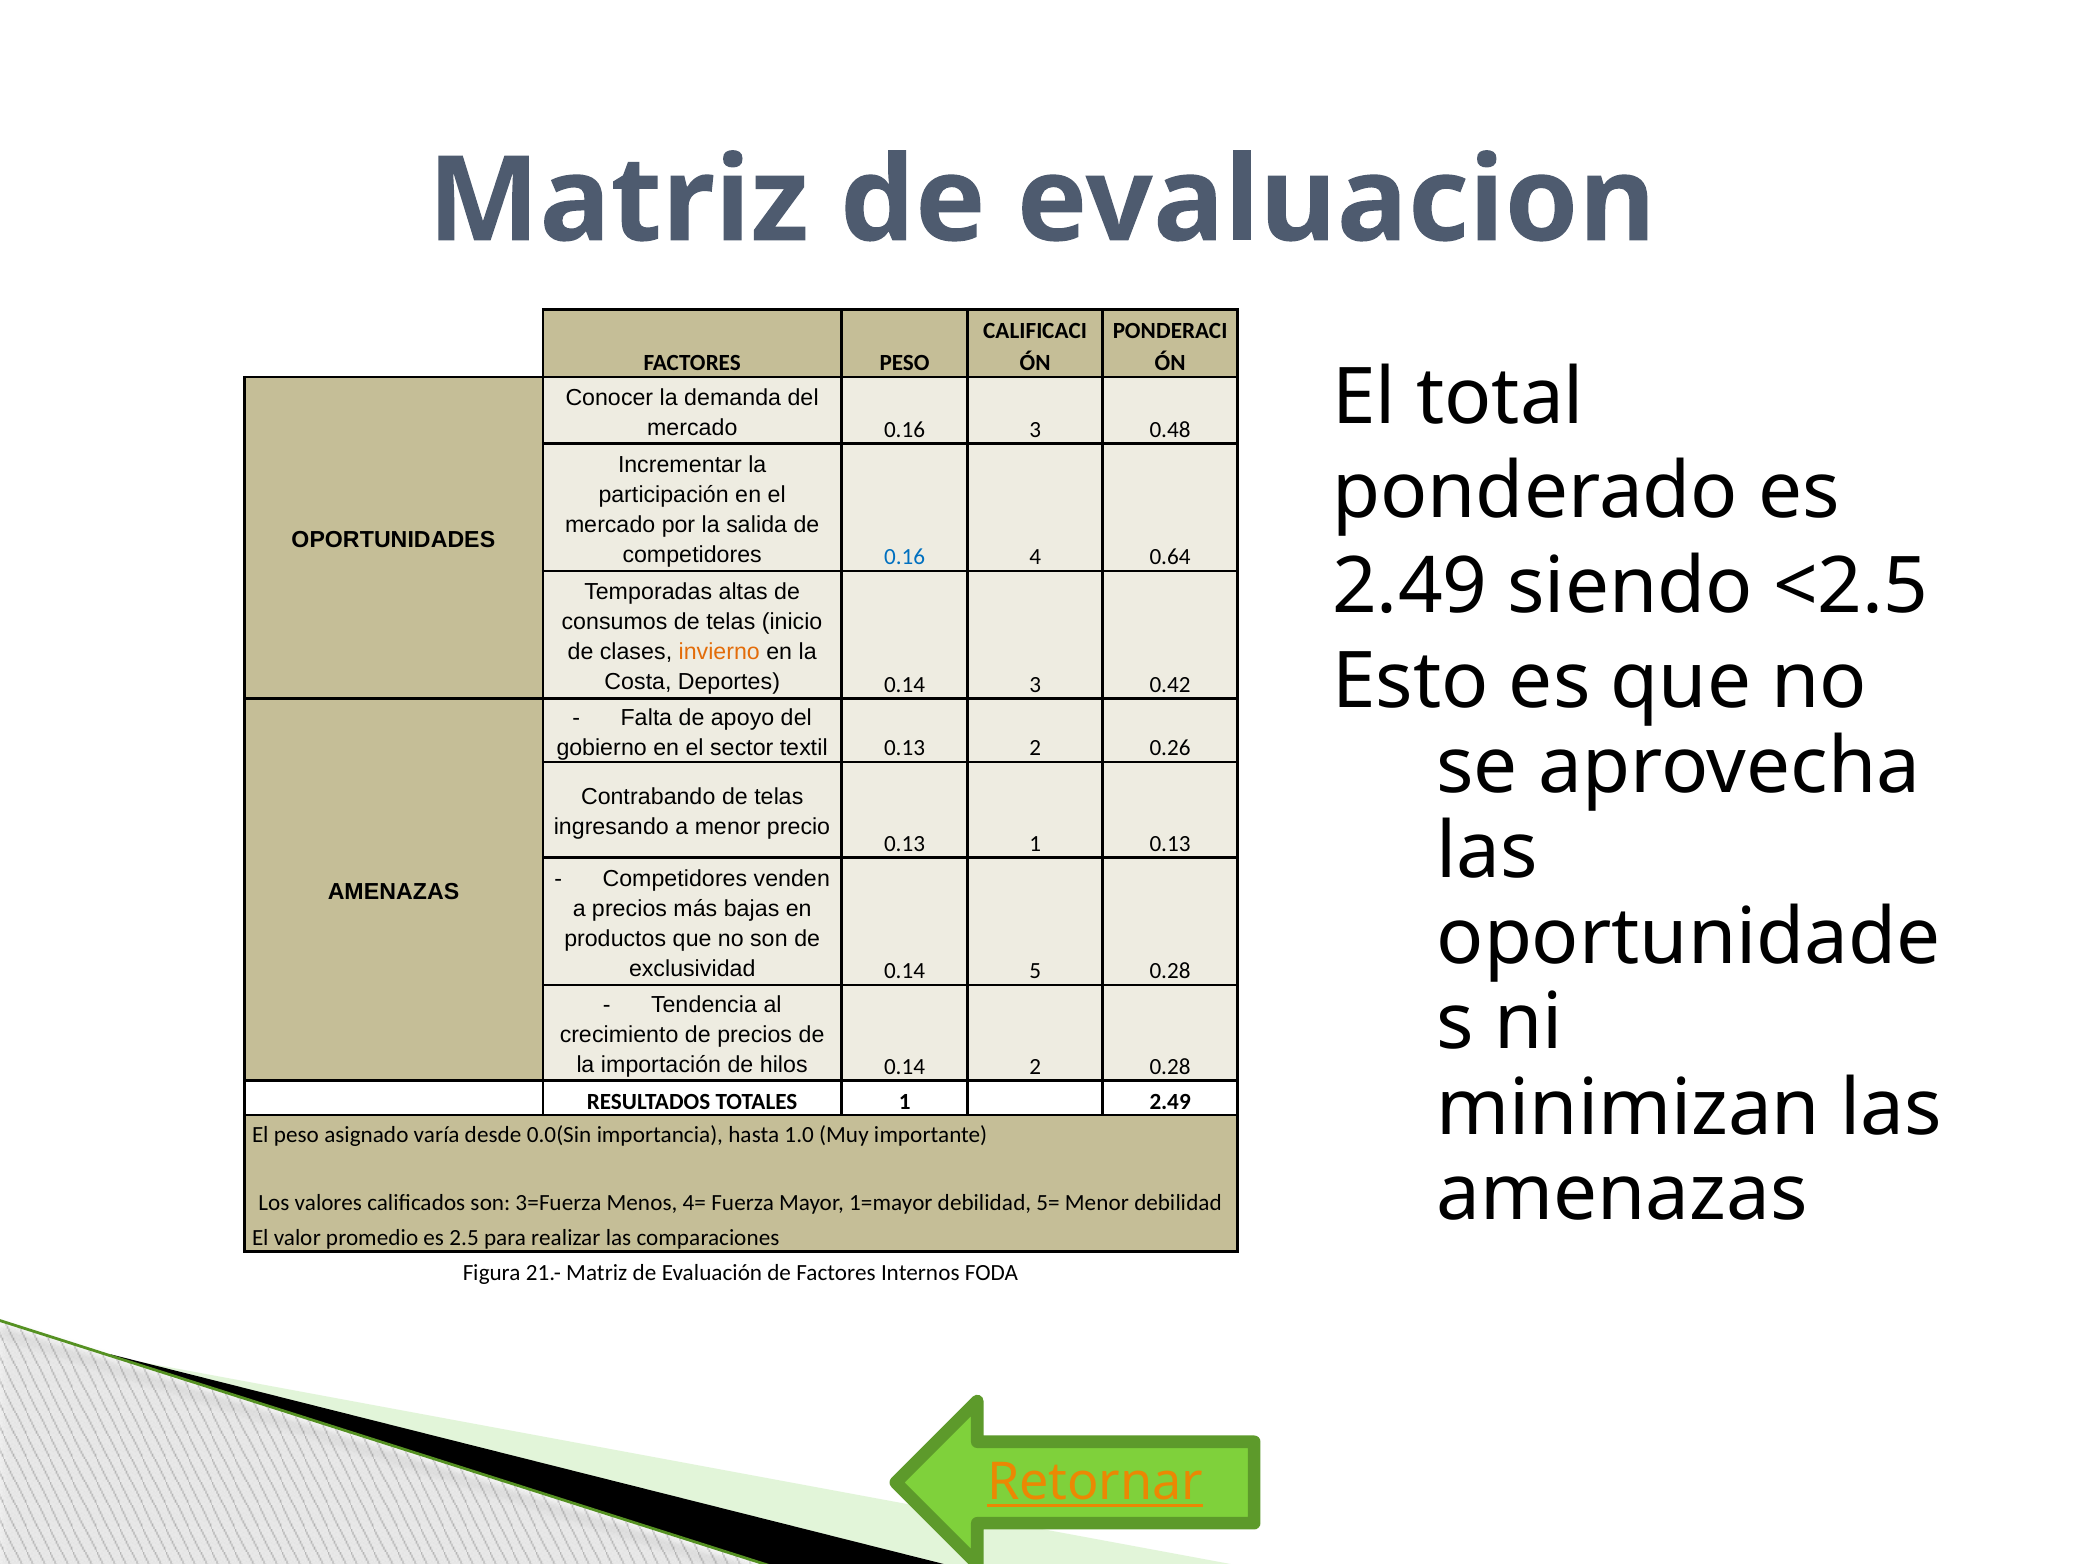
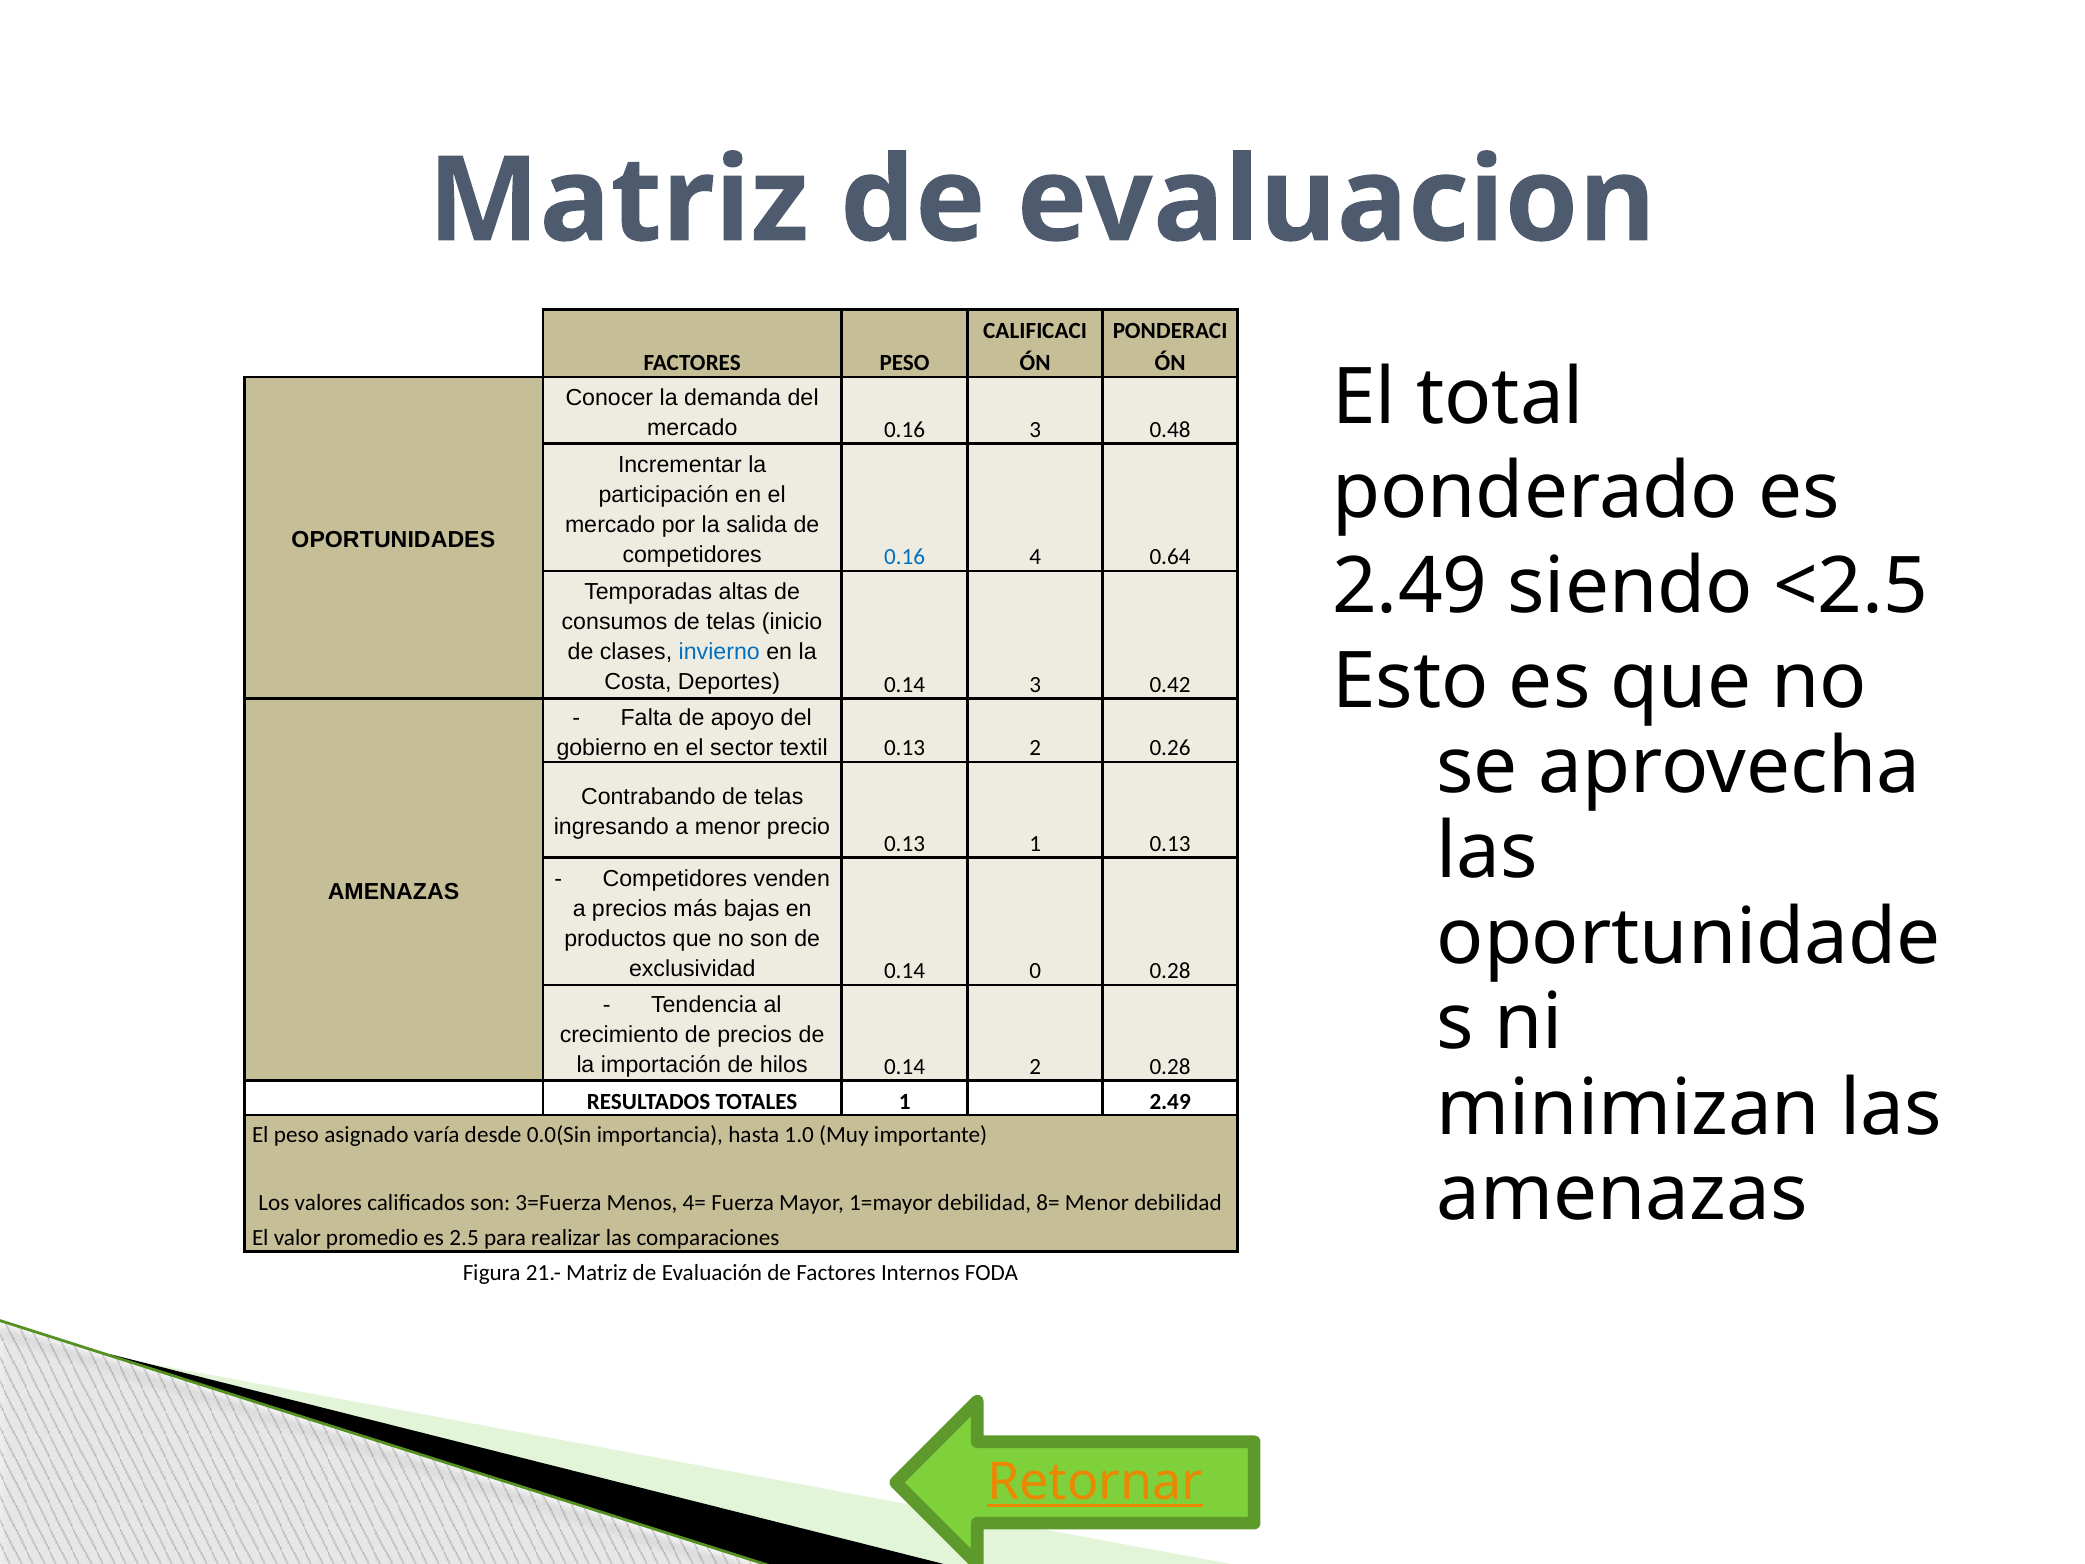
invierno colour: orange -> blue
5: 5 -> 0
5=: 5= -> 8=
